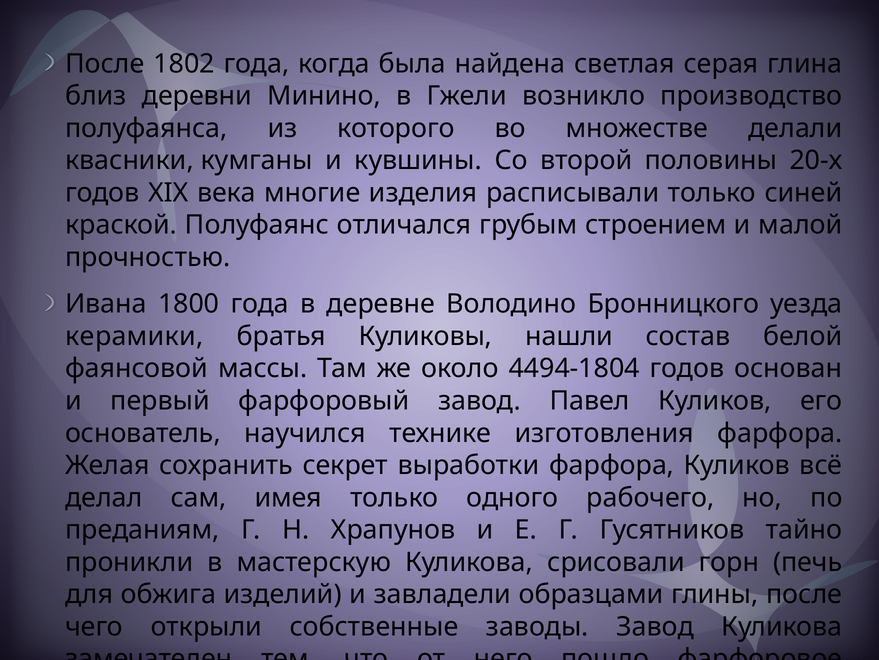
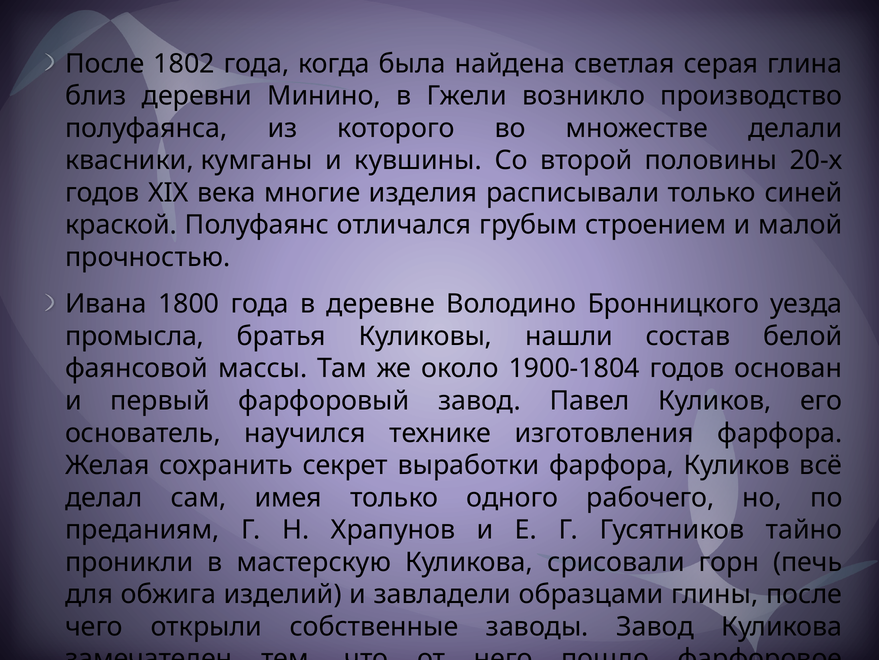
керамики: керамики -> промысла
4494-1804: 4494-1804 -> 1900-1804
